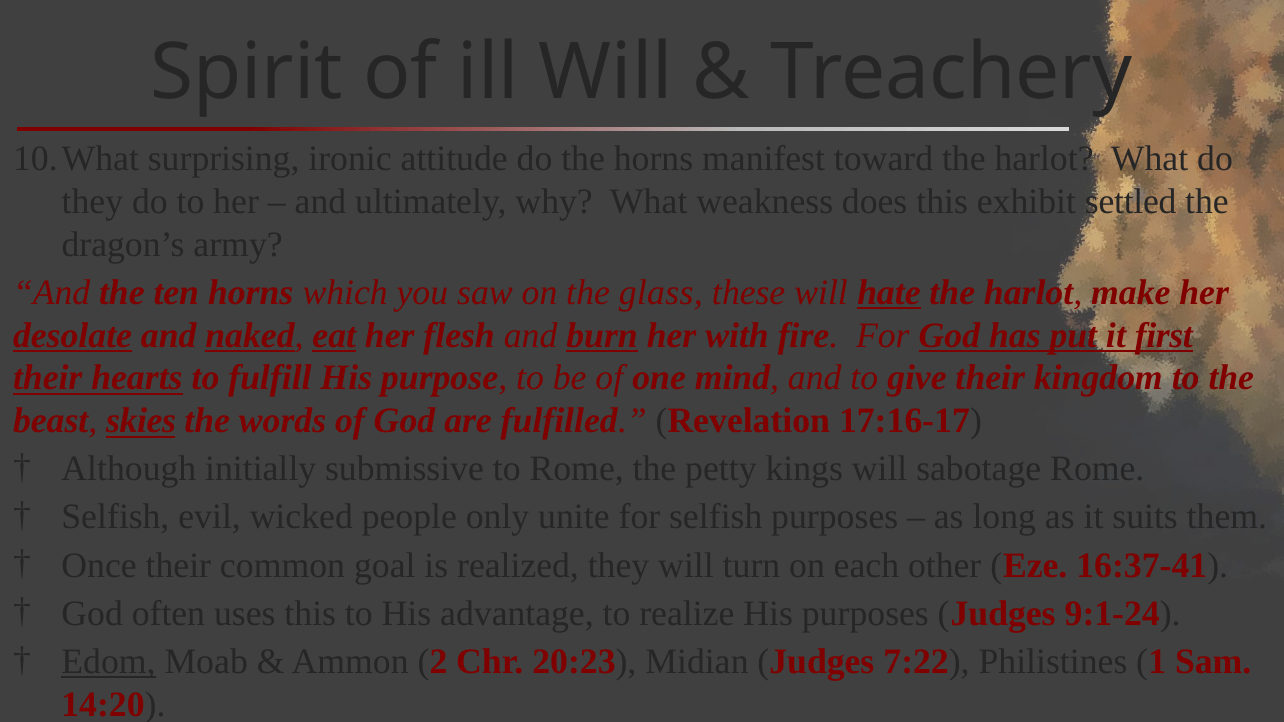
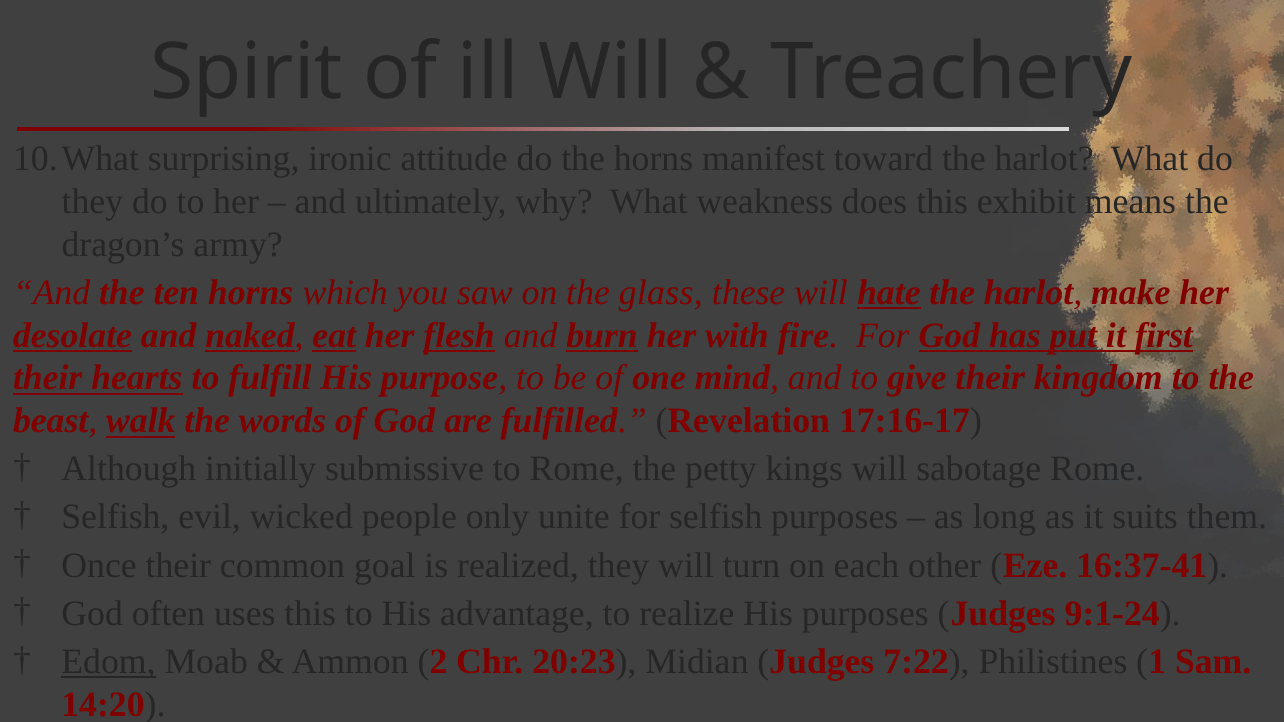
settled: settled -> means
flesh underline: none -> present
skies: skies -> walk
